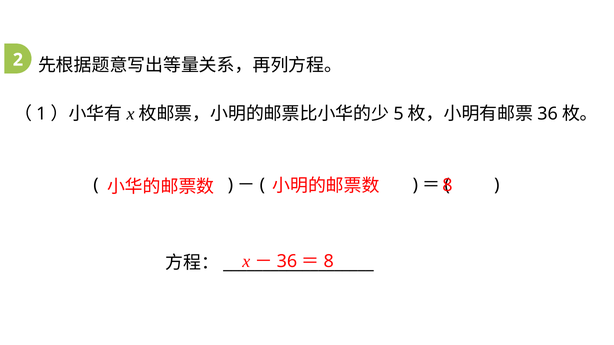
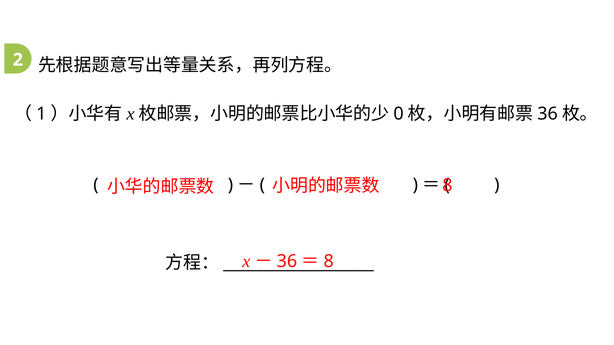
5: 5 -> 0
